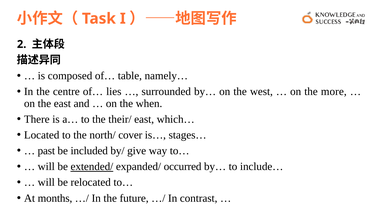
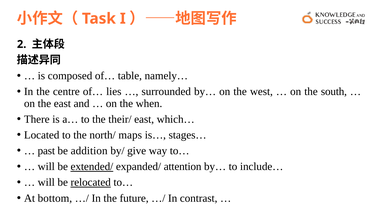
more: more -> south
cover: cover -> maps
included: included -> addition
occurred: occurred -> attention
relocated underline: none -> present
months: months -> bottom
